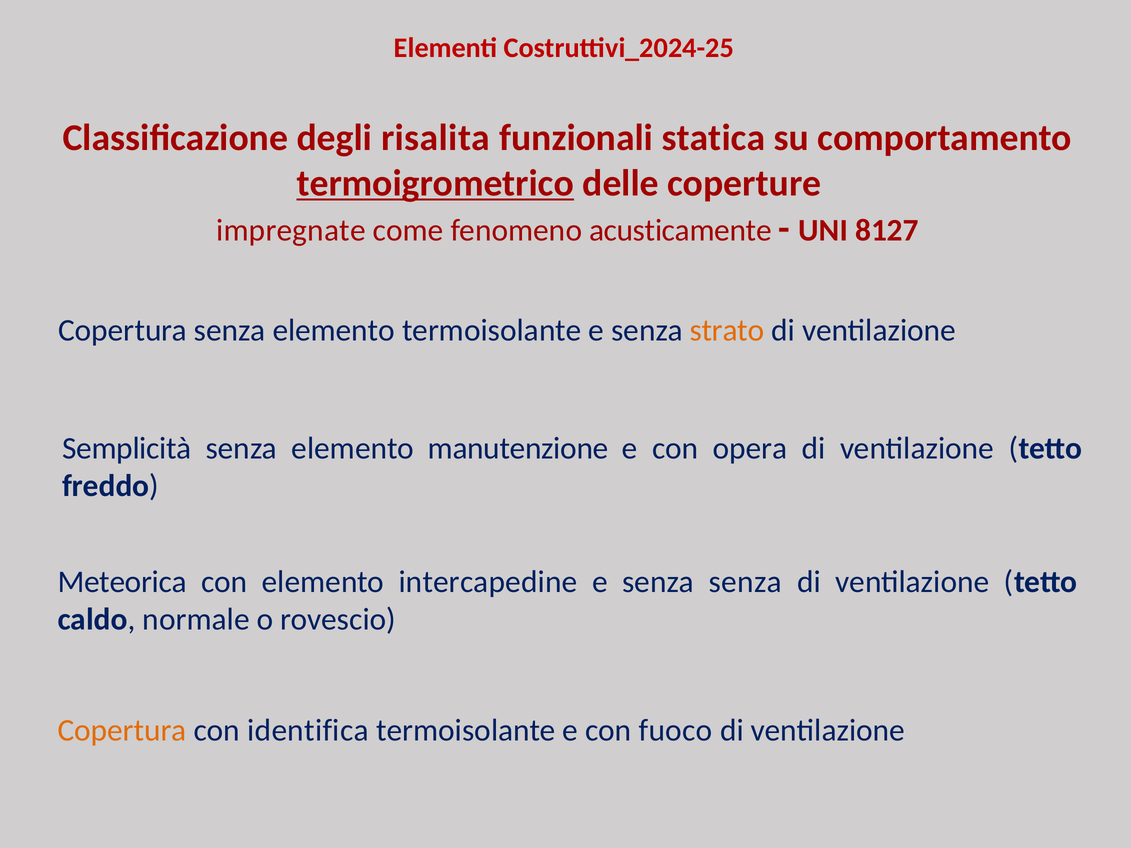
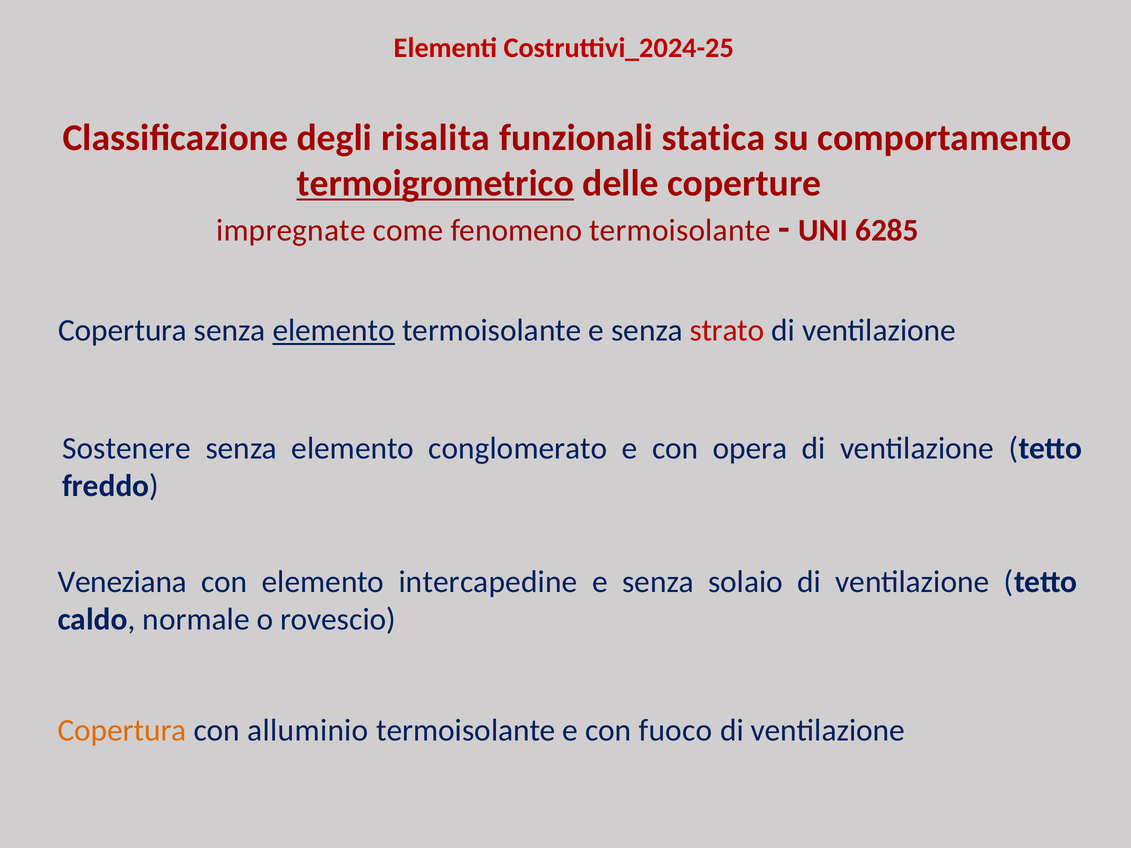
fenomeno acusticamente: acusticamente -> termoisolante
8127: 8127 -> 6285
elemento at (334, 330) underline: none -> present
strato colour: orange -> red
Semplicità: Semplicità -> Sostenere
manutenzione: manutenzione -> conglomerato
Meteorica: Meteorica -> Veneziana
senza senza: senza -> solaio
identifica: identifica -> alluminio
